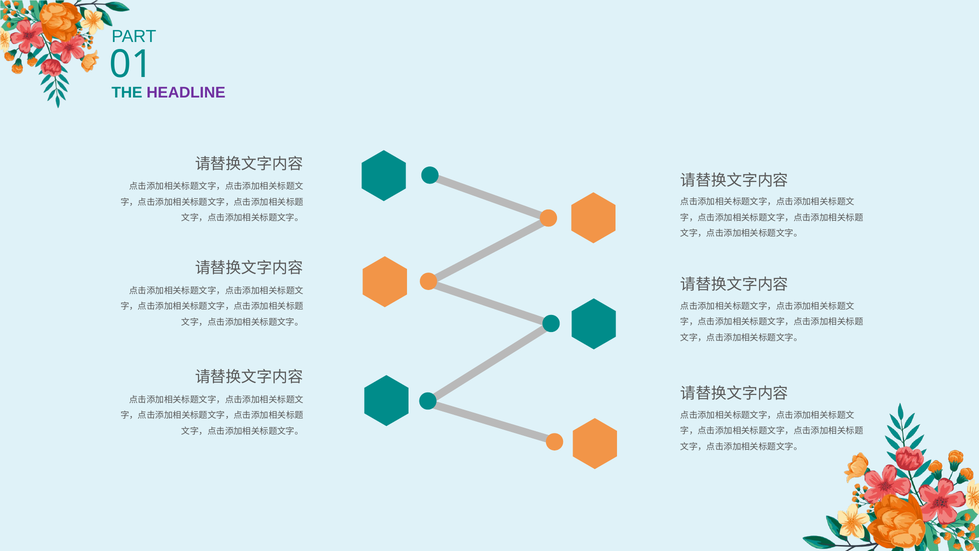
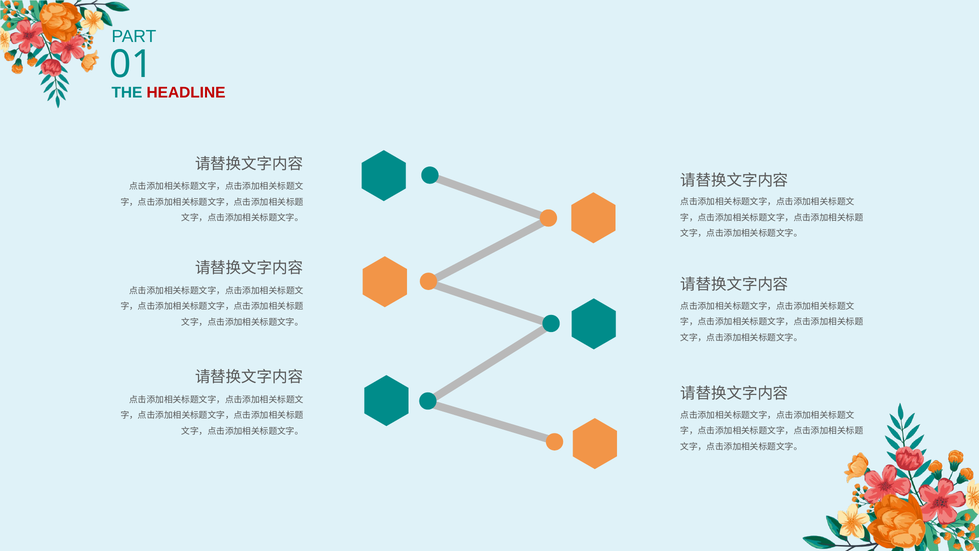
HEADLINE colour: purple -> red
